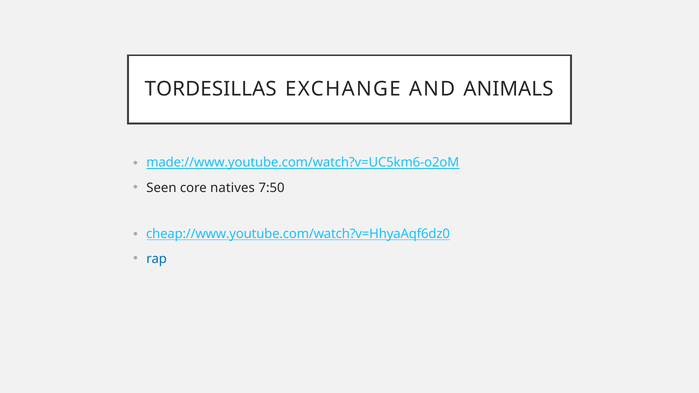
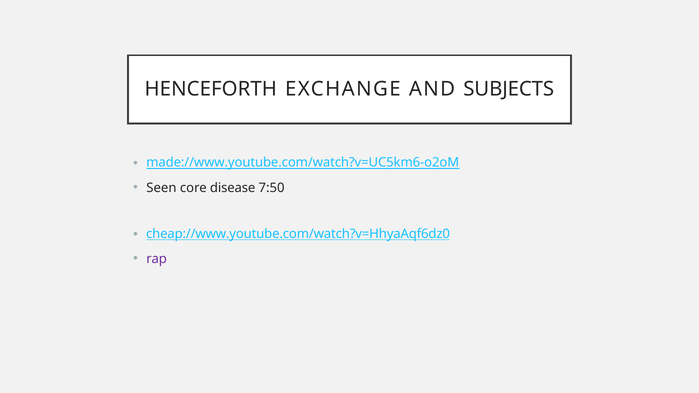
TORDESILLAS: TORDESILLAS -> HENCEFORTH
ANIMALS: ANIMALS -> SUBJECTS
natives: natives -> disease
rap colour: blue -> purple
